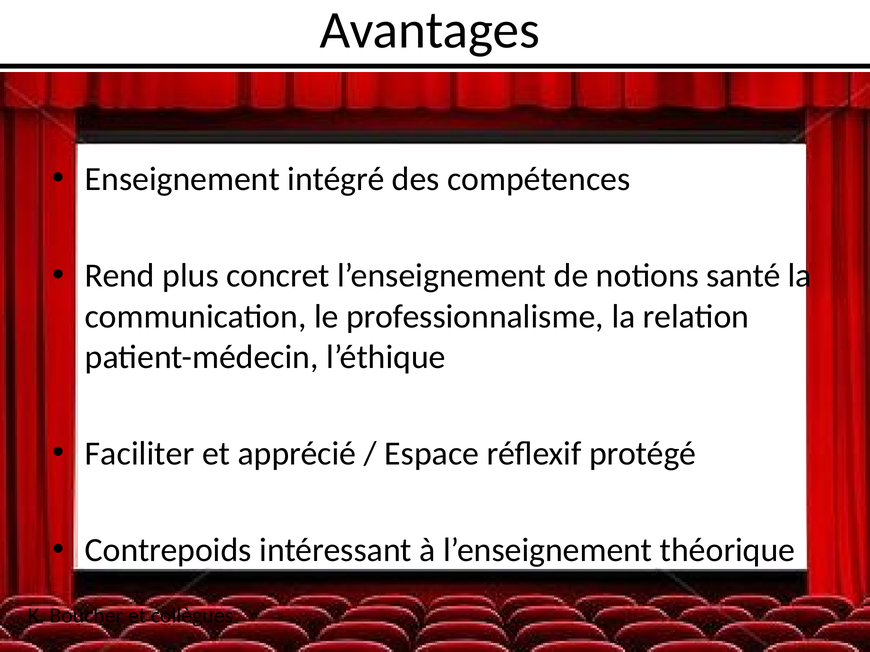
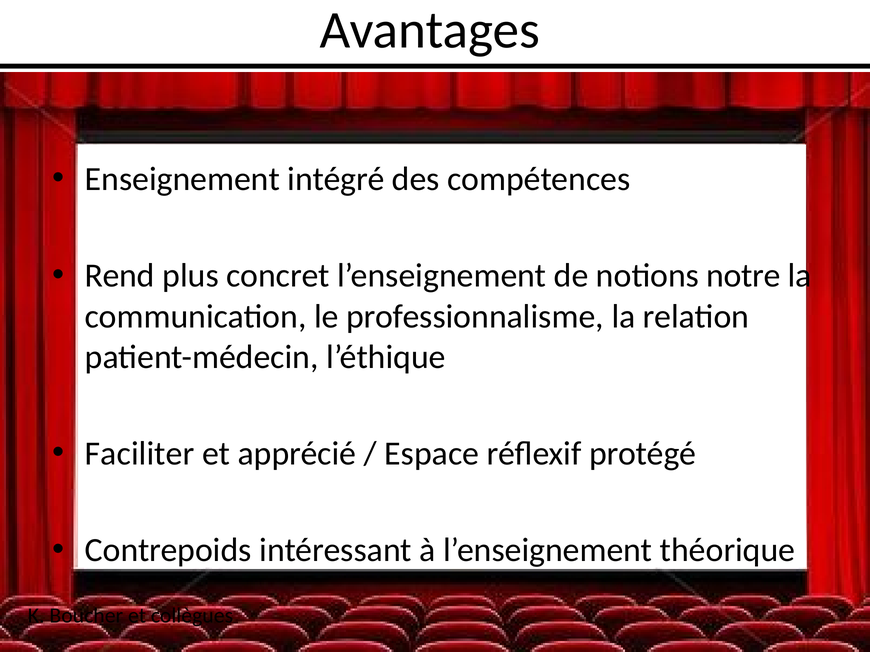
santé: santé -> notre
